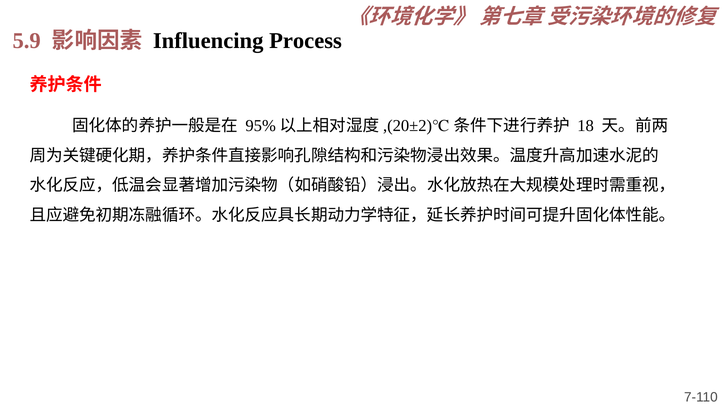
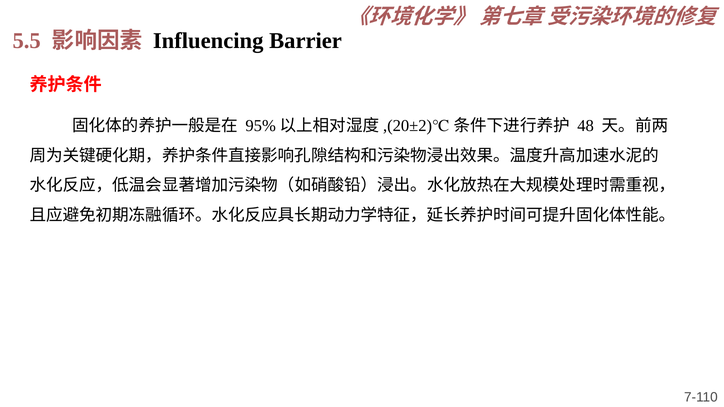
5.9: 5.9 -> 5.5
Process: Process -> Barrier
18: 18 -> 48
